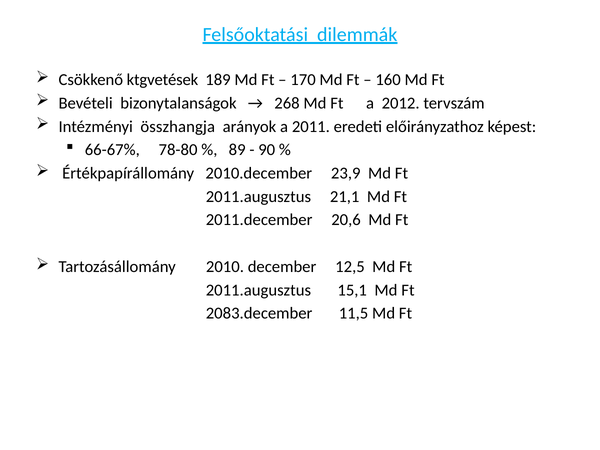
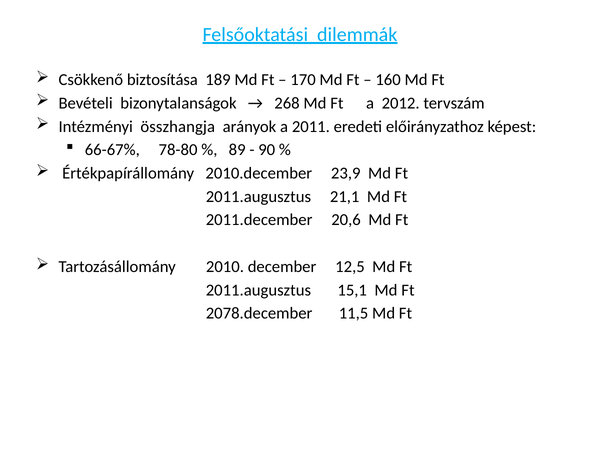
ktgvetések: ktgvetések -> biztosítása
2083.december: 2083.december -> 2078.december
